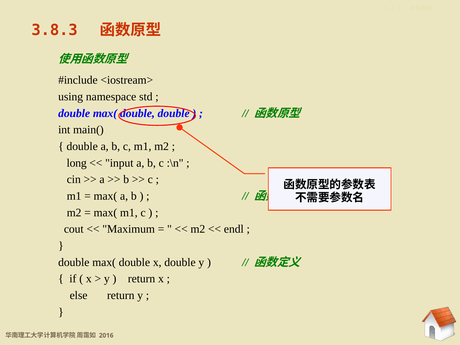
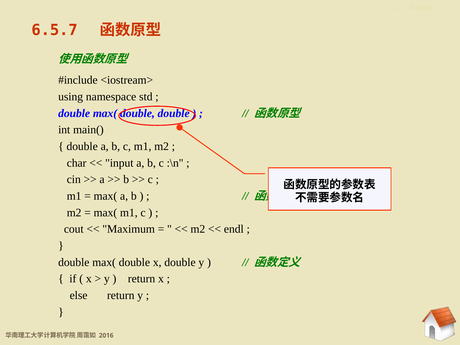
3.8.3: 3.8.3 -> 6.5.7
long: long -> char
